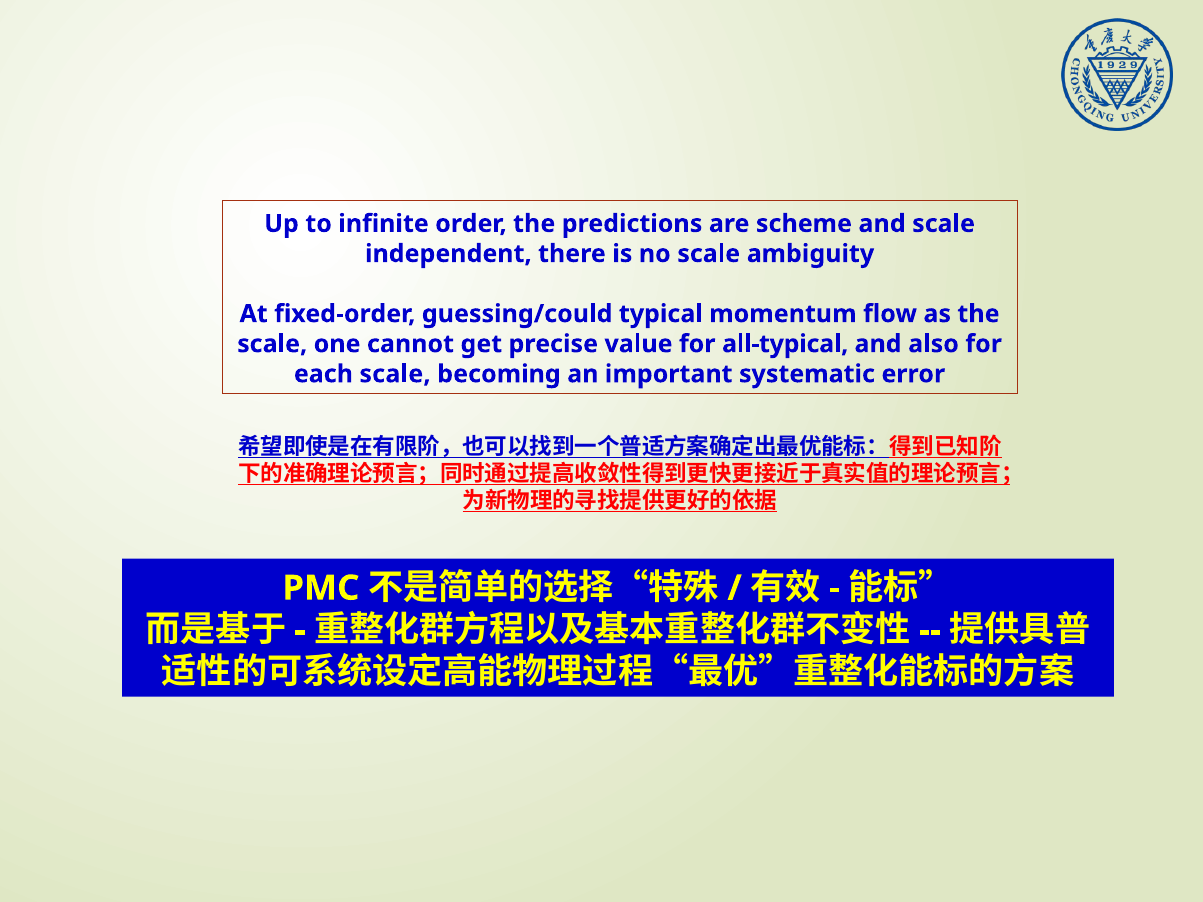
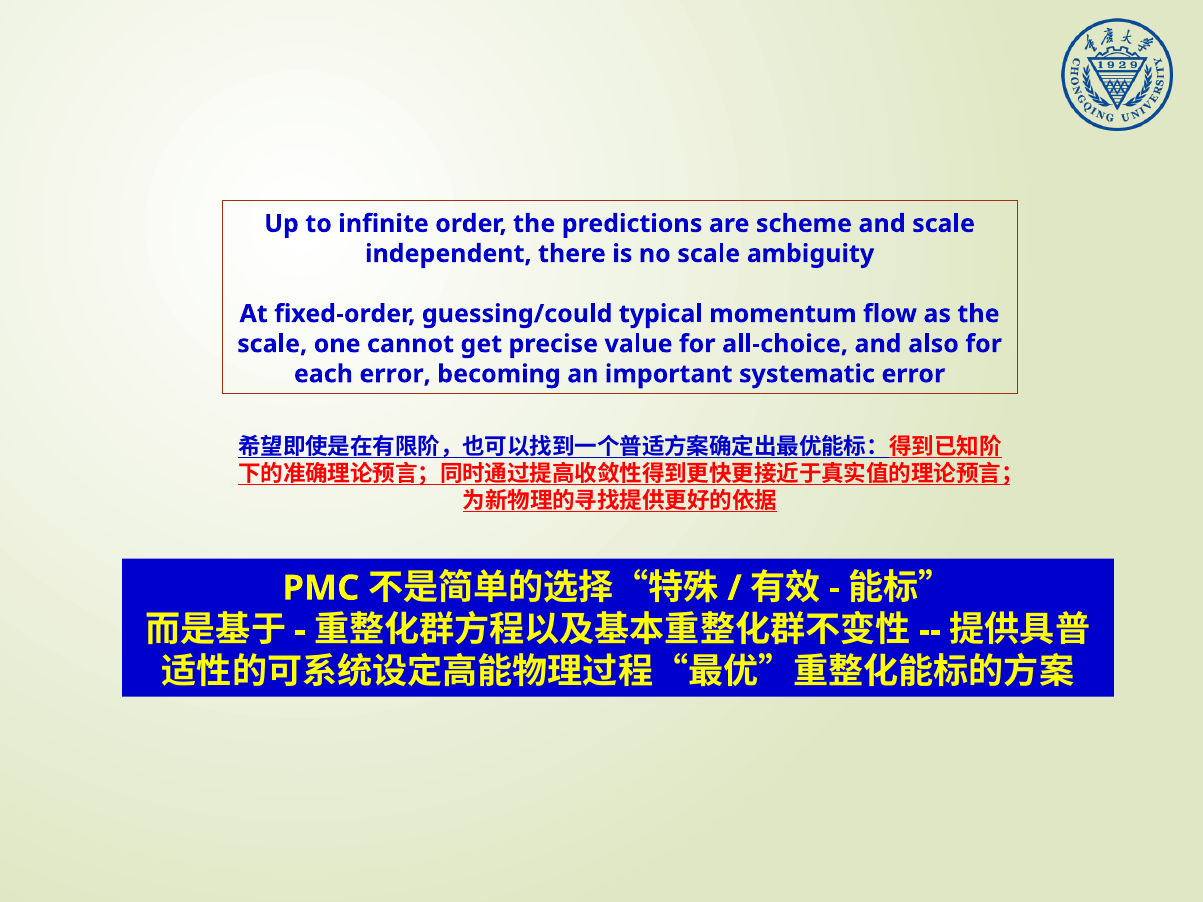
all-typical: all-typical -> all-choice
each scale: scale -> error
